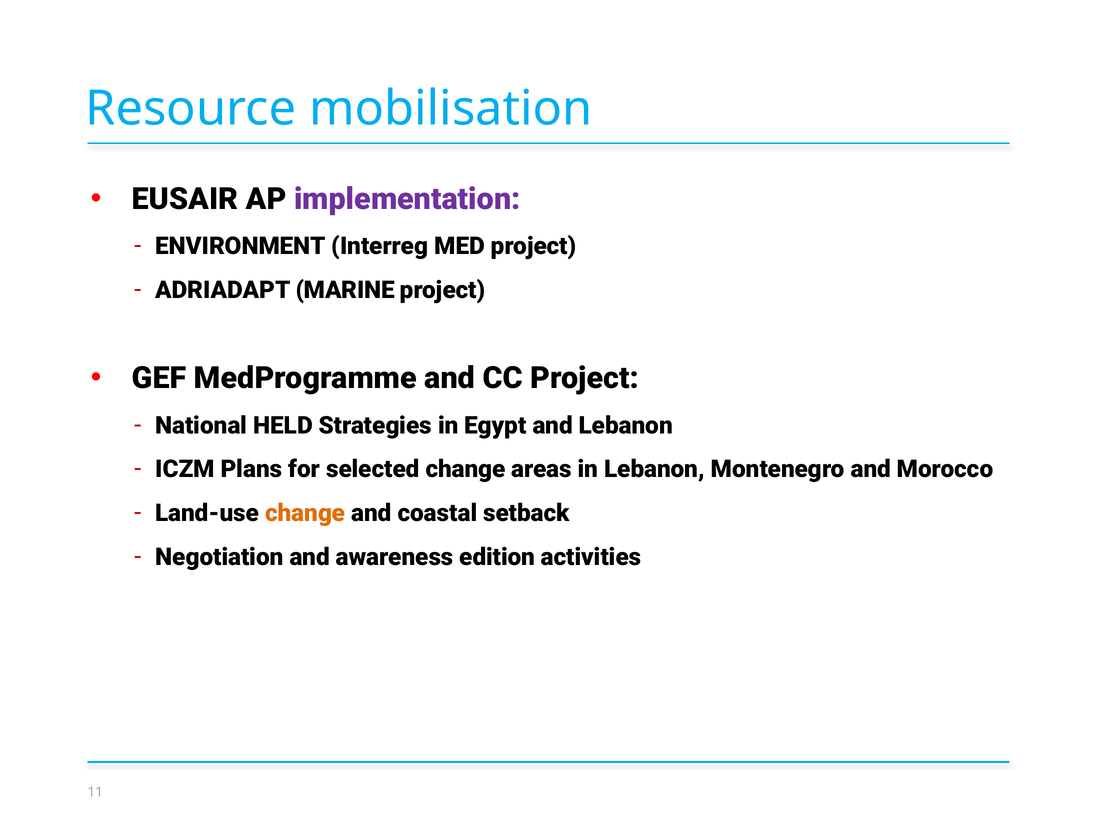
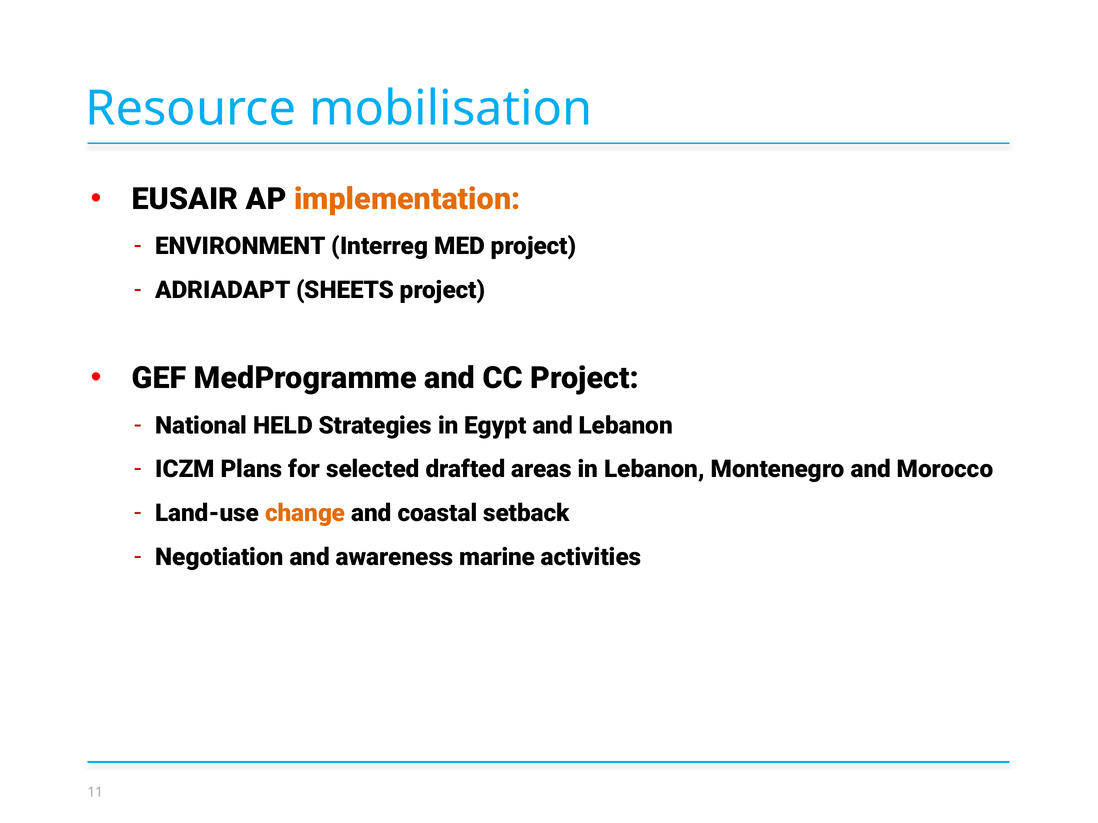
implementation colour: purple -> orange
MARINE: MARINE -> SHEETS
selected change: change -> drafted
edition: edition -> marine
